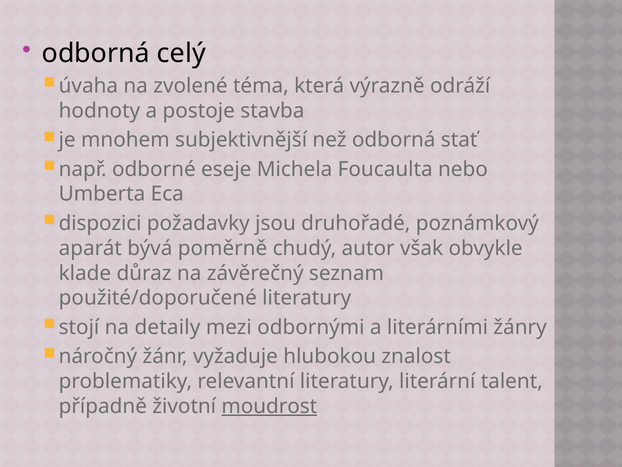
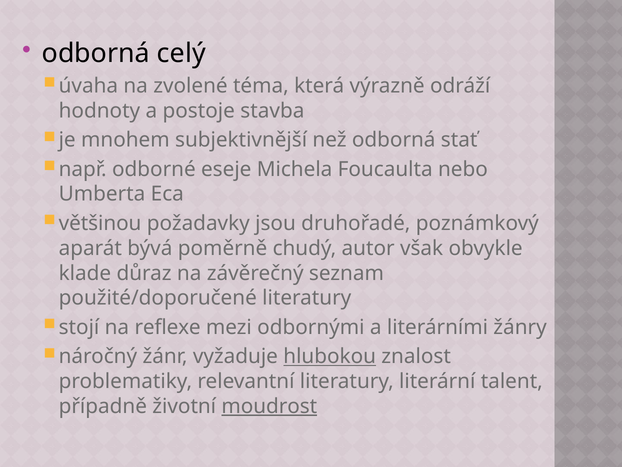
dispozici: dispozici -> většinou
detaily: detaily -> reflexe
hlubokou underline: none -> present
